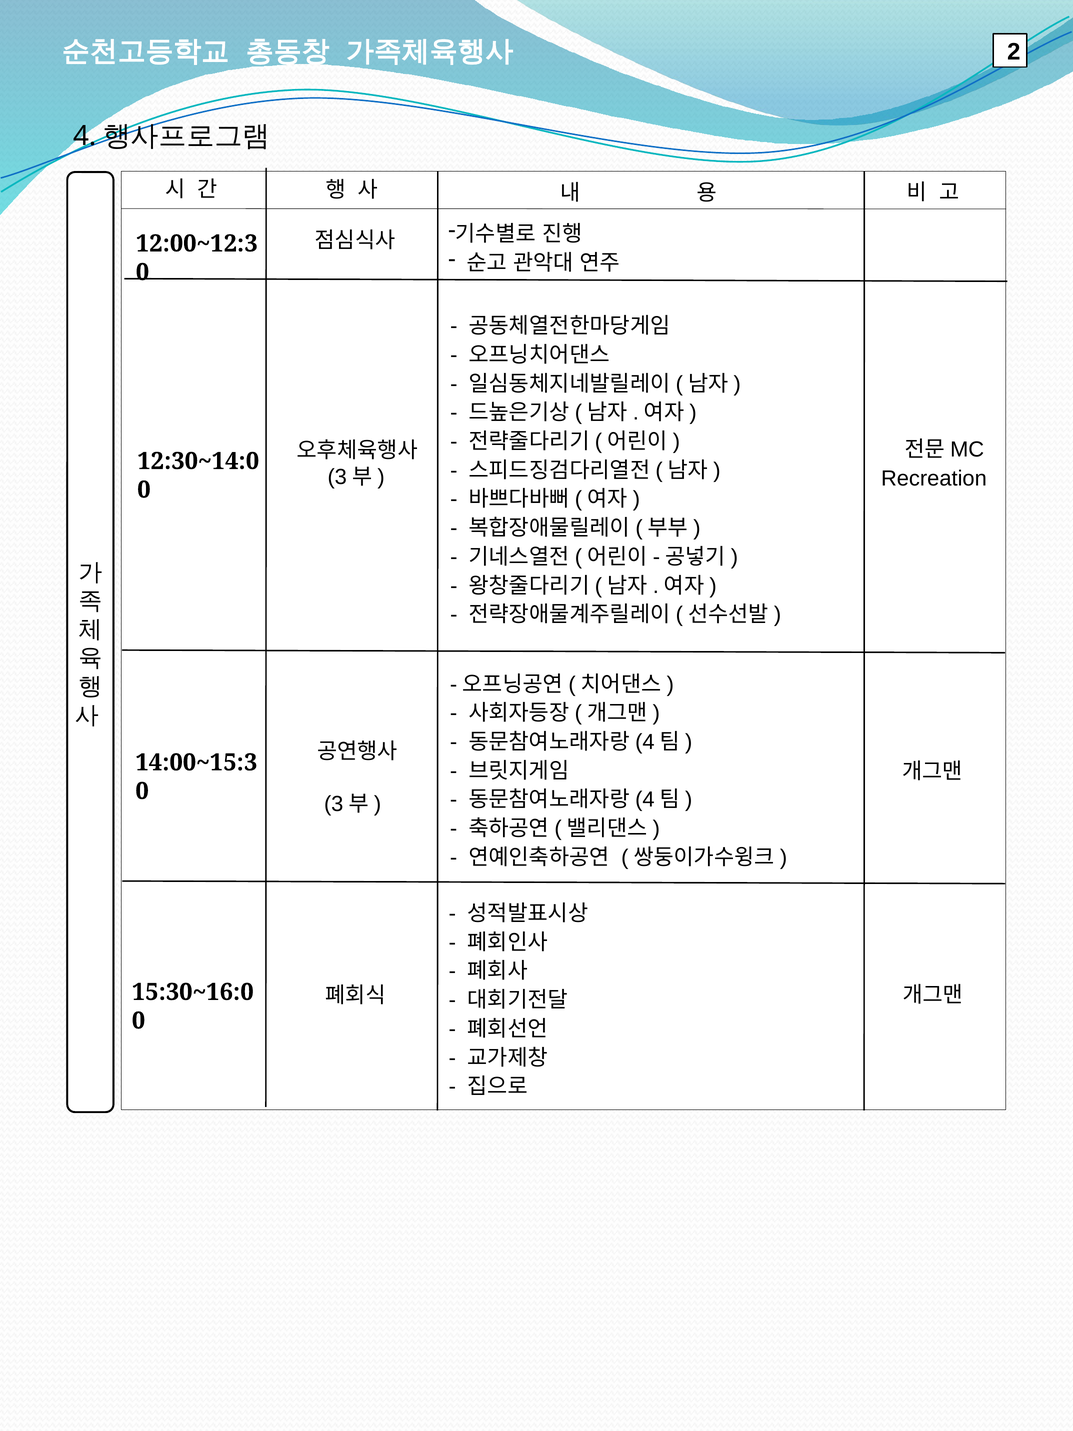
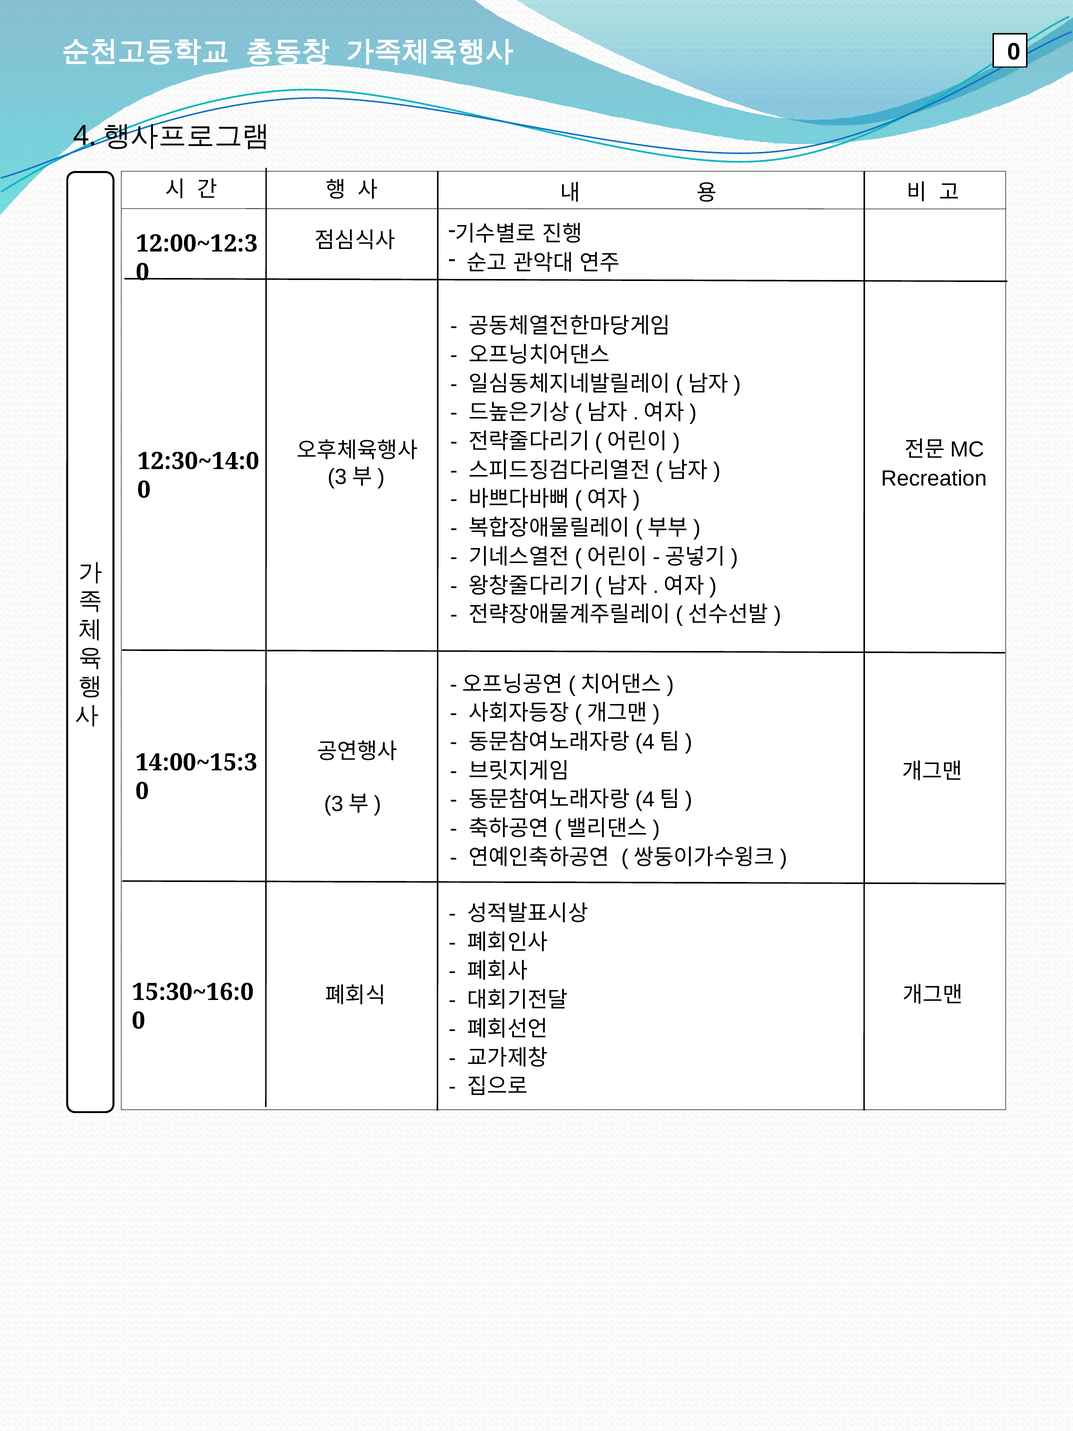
2 at (1014, 52): 2 -> 0
